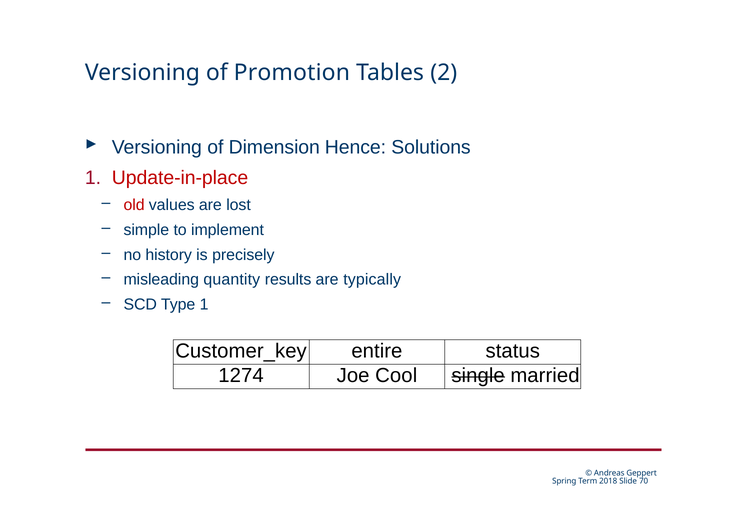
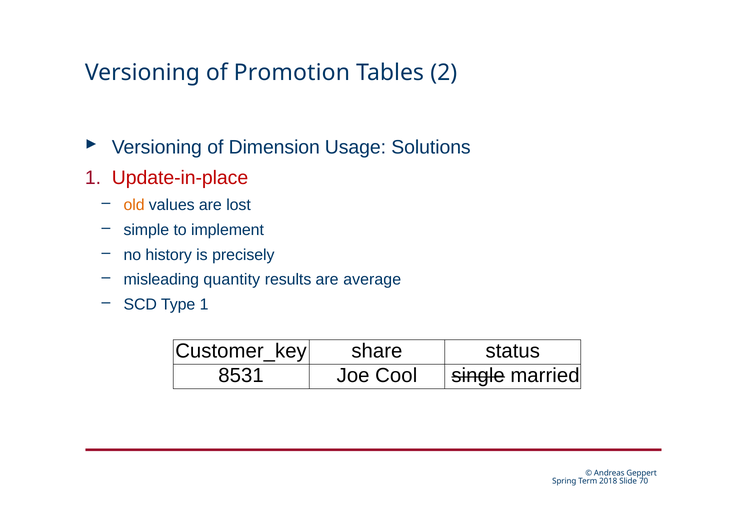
Hence: Hence -> Usage
old colour: red -> orange
typically: typically -> average
entire: entire -> share
1274: 1274 -> 8531
